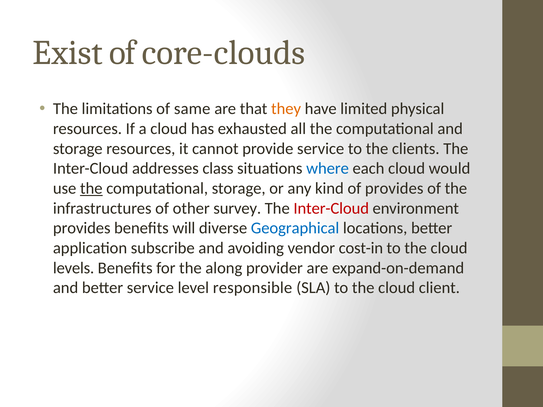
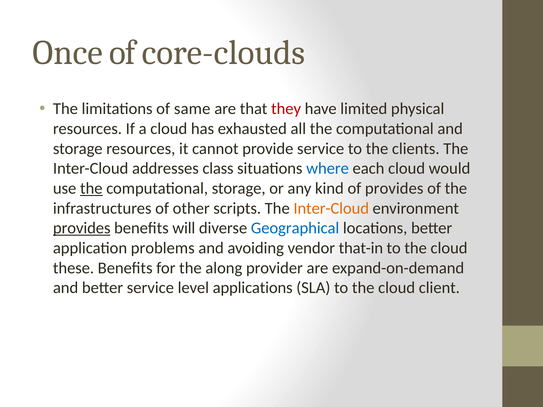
Exist: Exist -> Once
they colour: orange -> red
survey: survey -> scripts
Inter-Cloud at (331, 208) colour: red -> orange
provides at (82, 228) underline: none -> present
subscribe: subscribe -> problems
cost-in: cost-in -> that-in
levels: levels -> these
responsible: responsible -> applications
